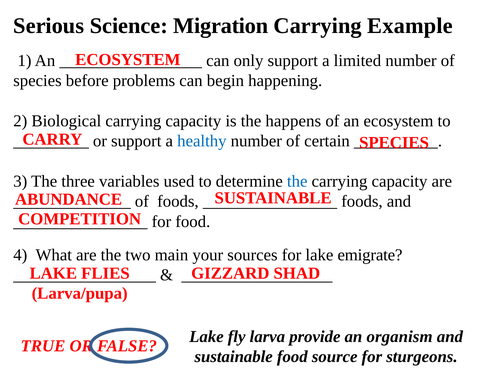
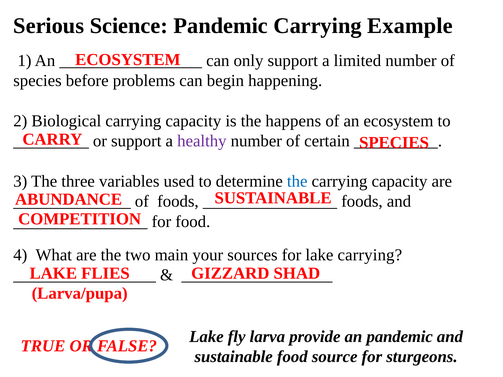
Science Migration: Migration -> Pandemic
healthy colour: blue -> purple
lake emigrate: emigrate -> carrying
an organism: organism -> pandemic
